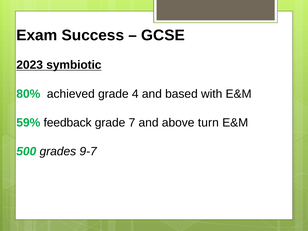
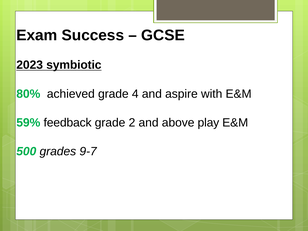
based: based -> aspire
7: 7 -> 2
turn: turn -> play
